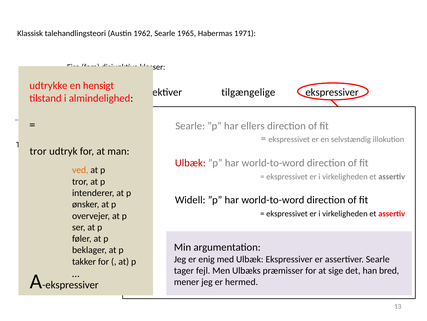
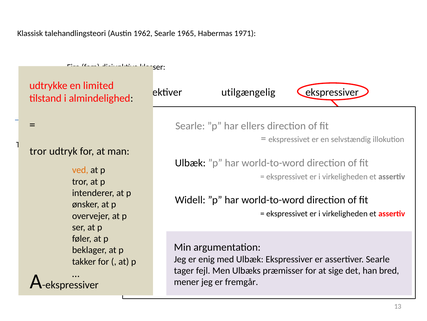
hensigt: hensigt -> limited
tilgængelige: tilgængelige -> utilgængelig
Ulbæk at (190, 163) colour: red -> black
hermed: hermed -> fremgår
